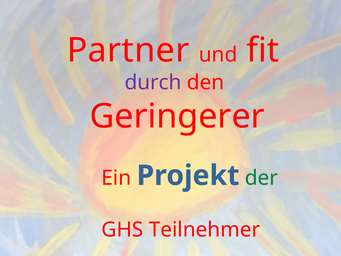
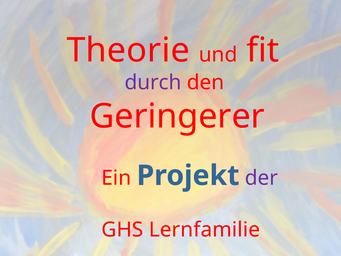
Partner: Partner -> Theorie
der colour: green -> purple
Teilnehmer: Teilnehmer -> Lernfamilie
